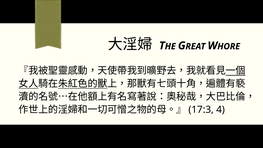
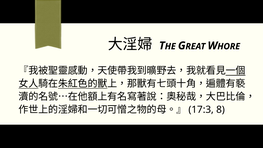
4: 4 -> 8
